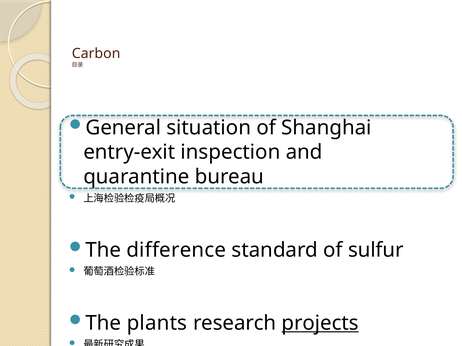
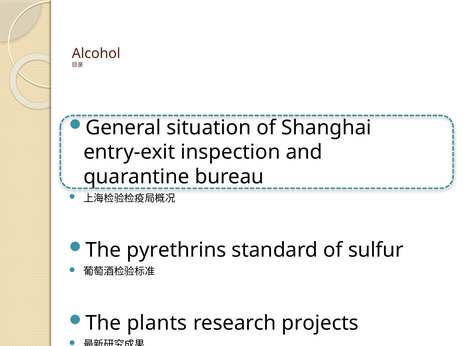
Carbon: Carbon -> Alcohol
difference: difference -> pyrethrins
projects underline: present -> none
